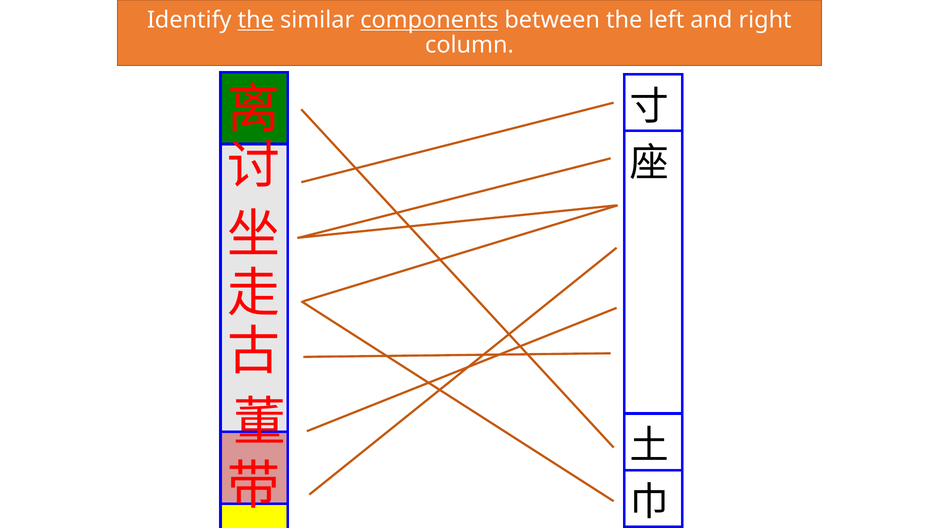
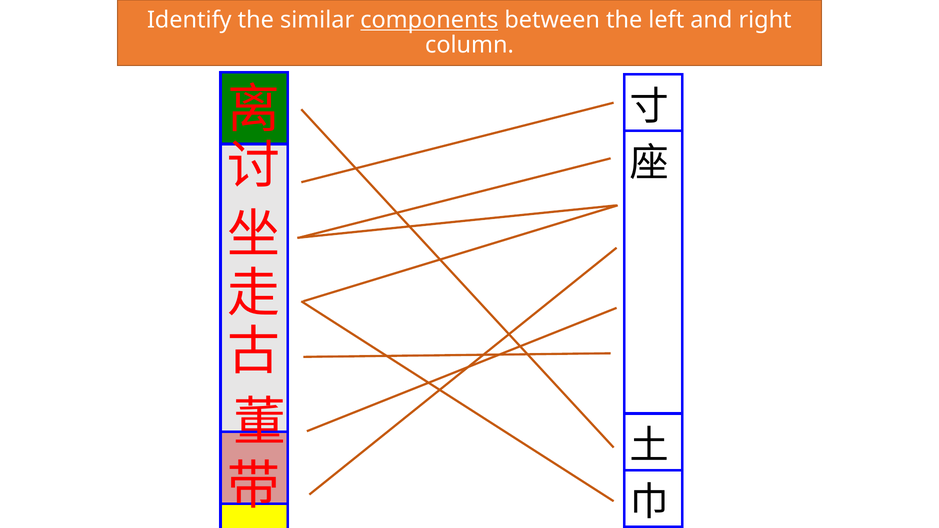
the at (256, 20) underline: present -> none
